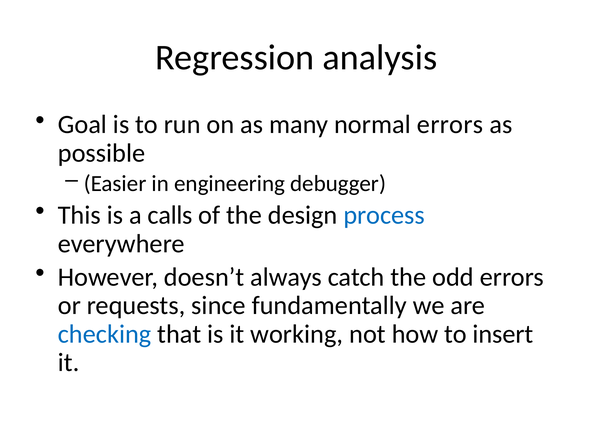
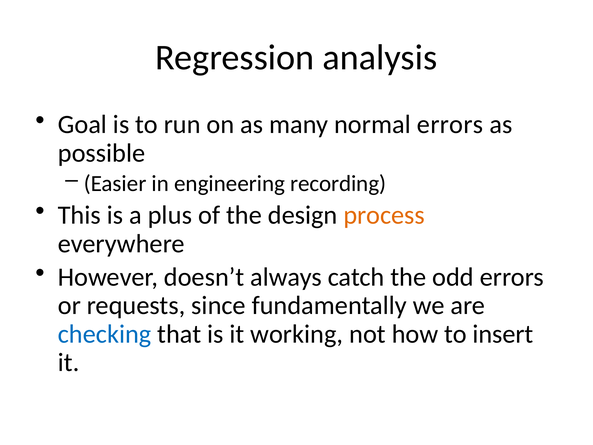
debugger: debugger -> recording
calls: calls -> plus
process colour: blue -> orange
